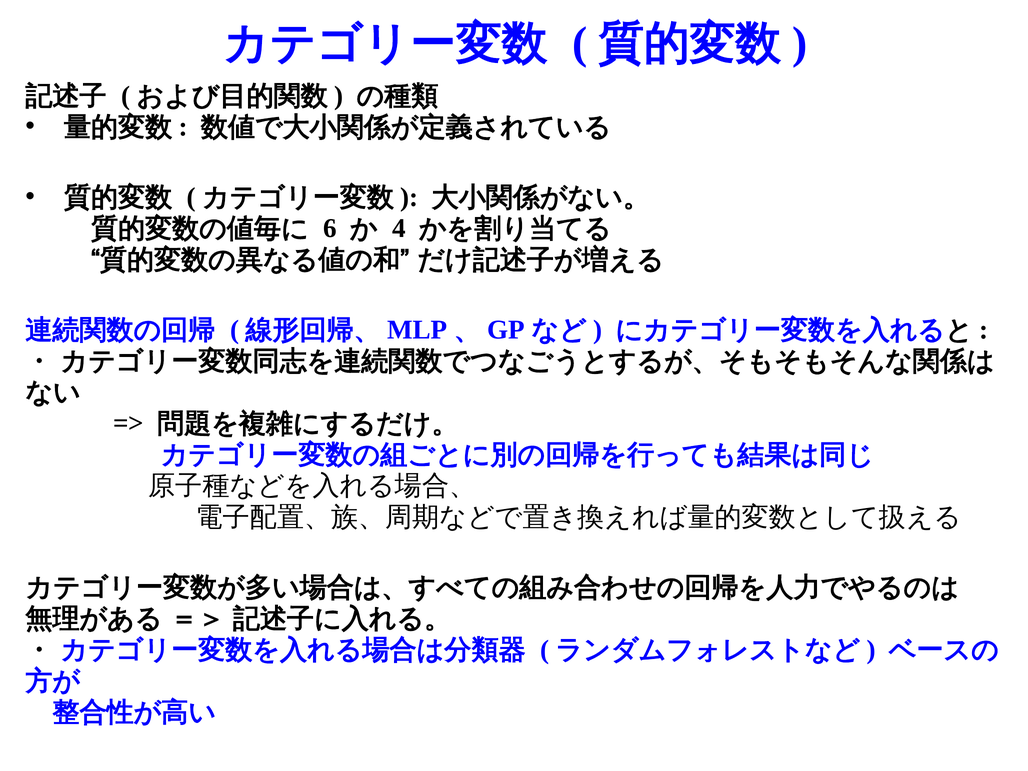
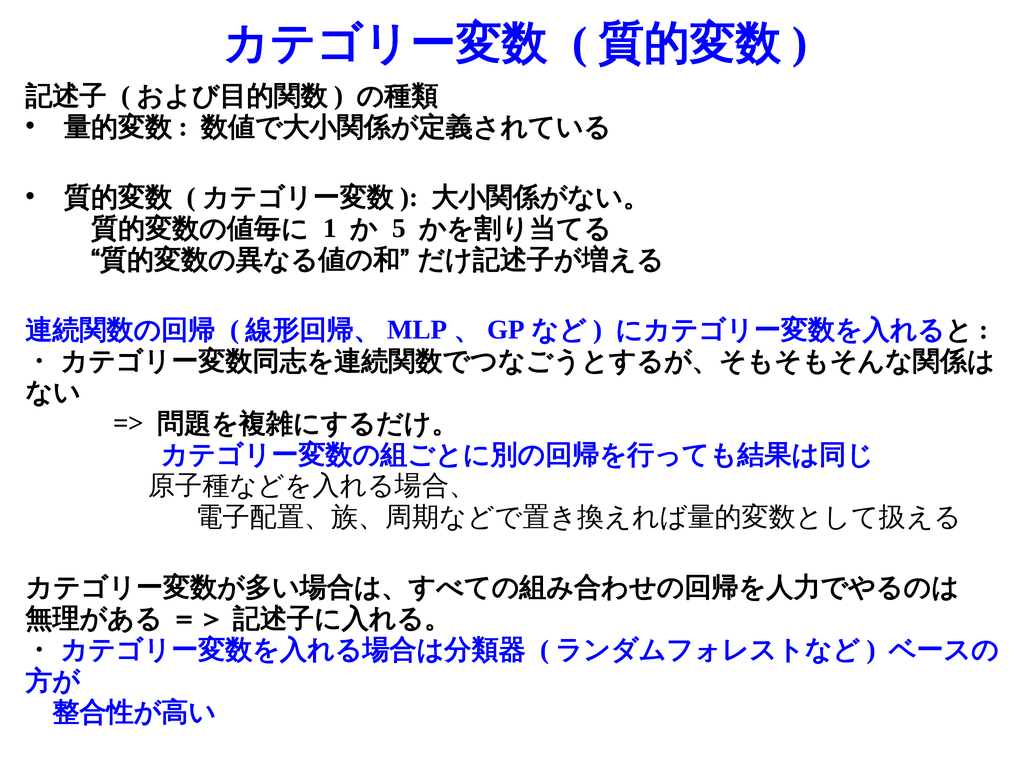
6: 6 -> 1
4: 4 -> 5
